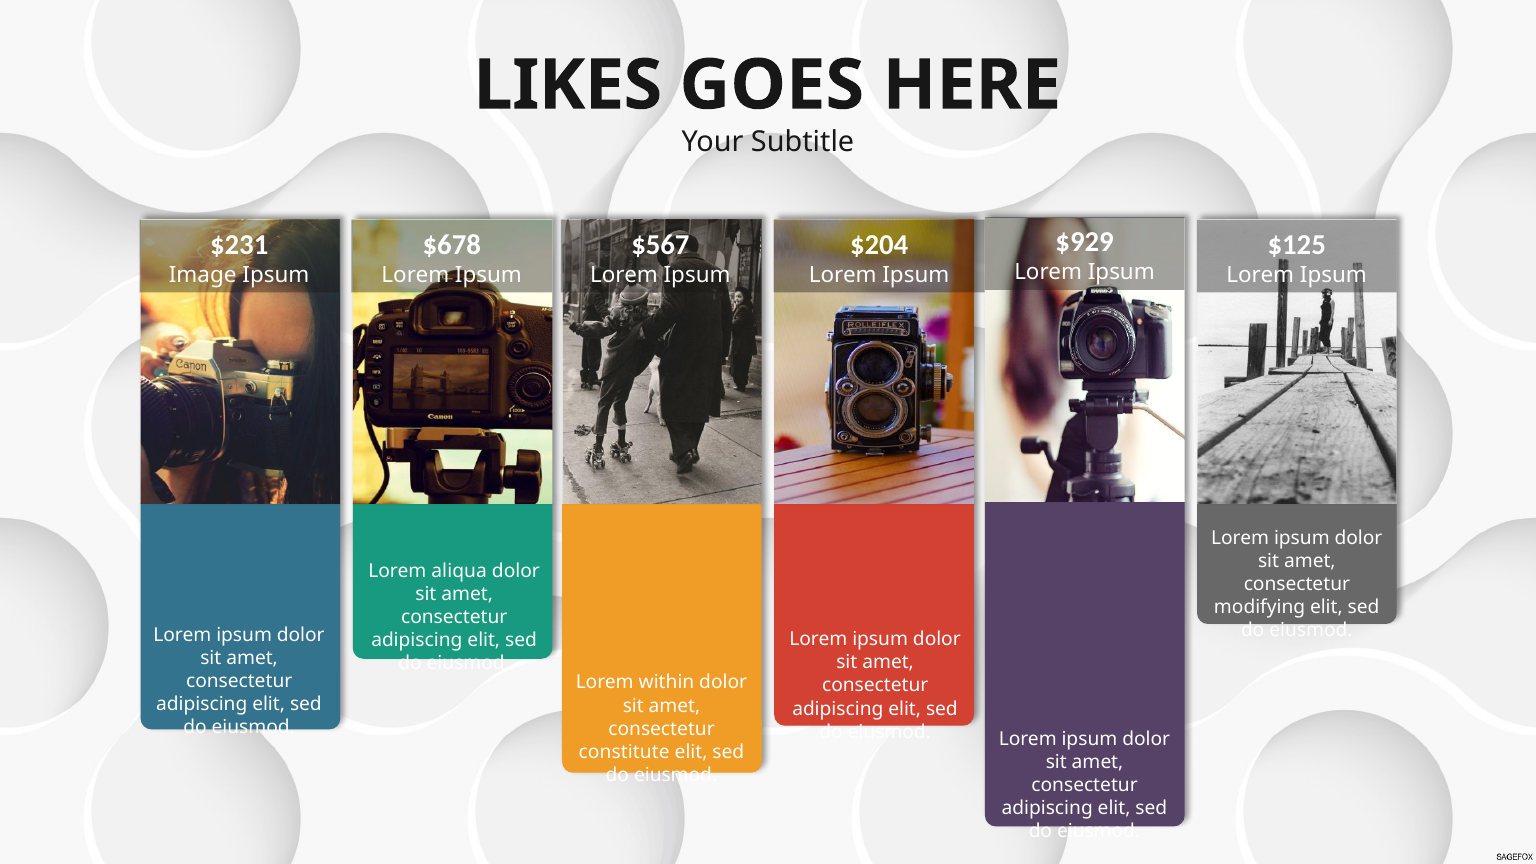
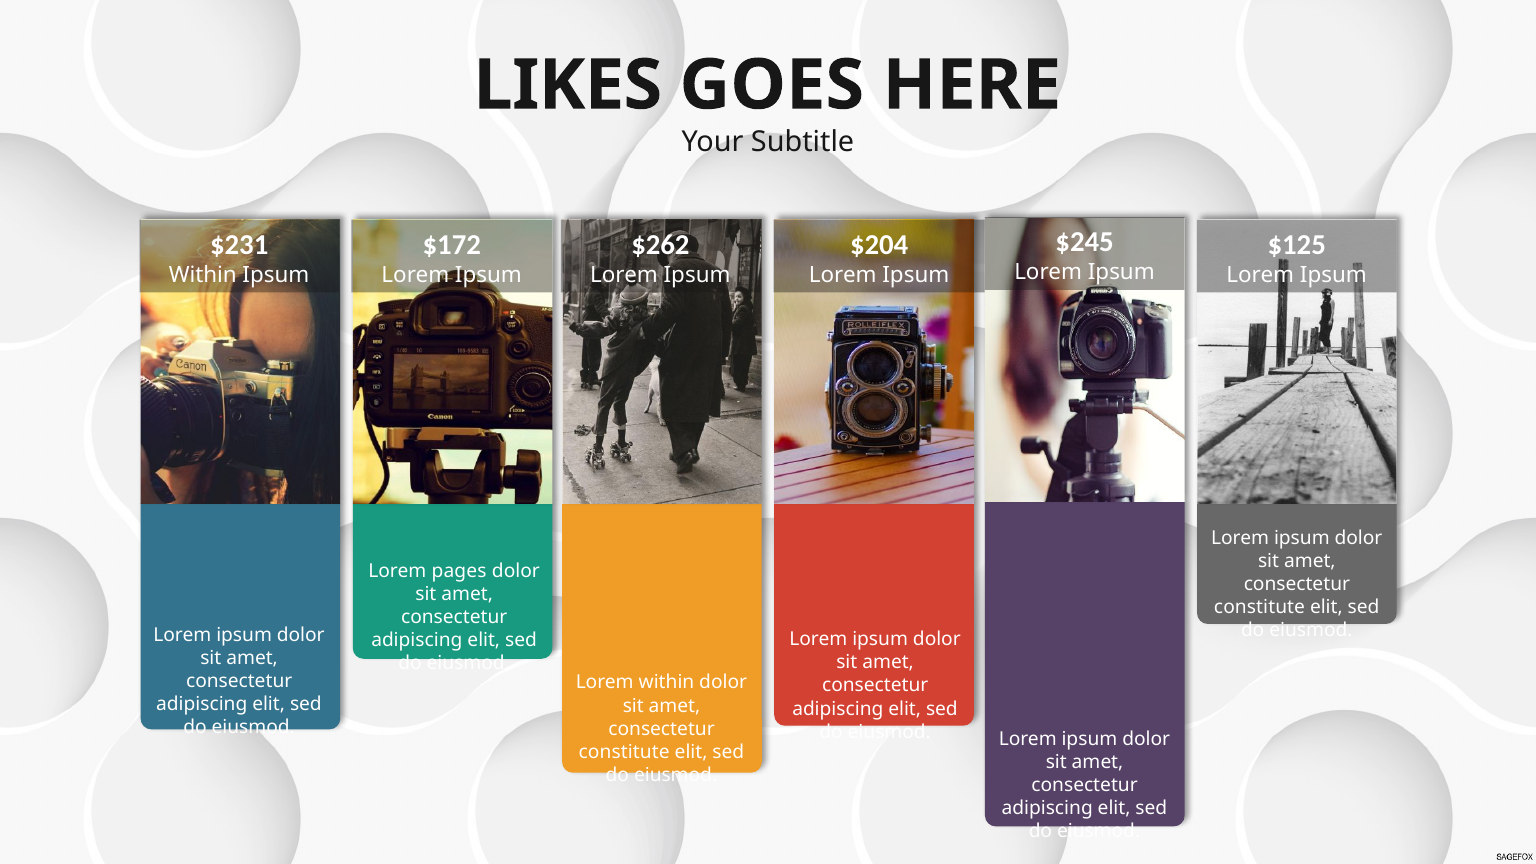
$929: $929 -> $245
$678: $678 -> $172
$567: $567 -> $262
Image at (203, 275): Image -> Within
aliqua: aliqua -> pages
modifying at (1260, 607): modifying -> constitute
